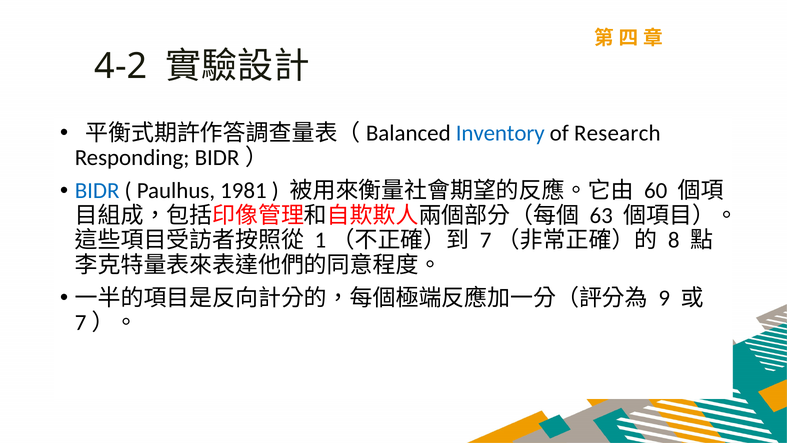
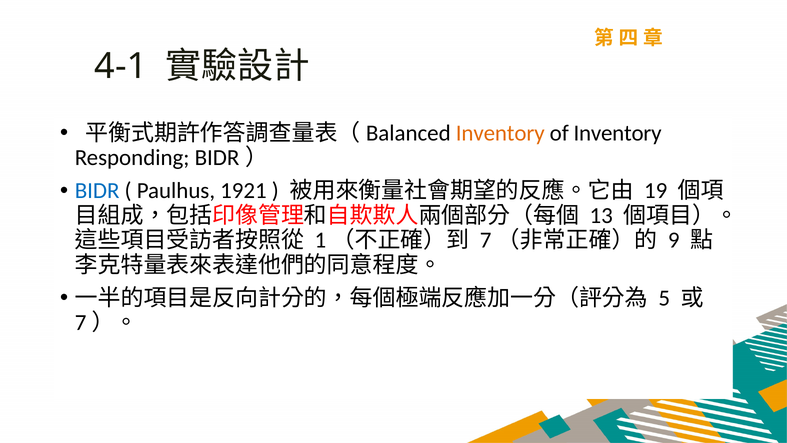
4-2: 4-2 -> 4-1
Inventory at (500, 133) colour: blue -> orange
of Research: Research -> Inventory
1981: 1981 -> 1921
60: 60 -> 19
63: 63 -> 13
8: 8 -> 9
9: 9 -> 5
